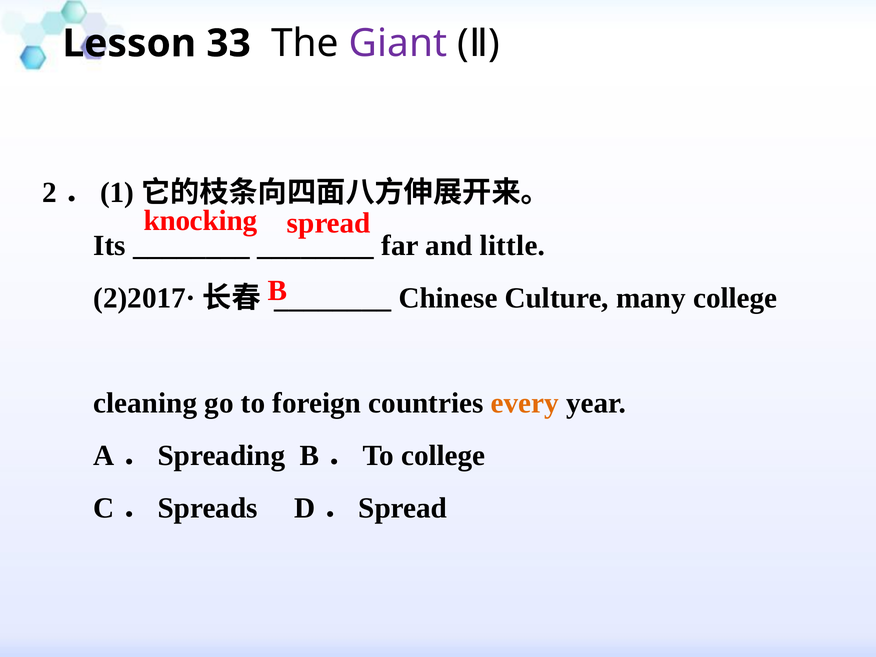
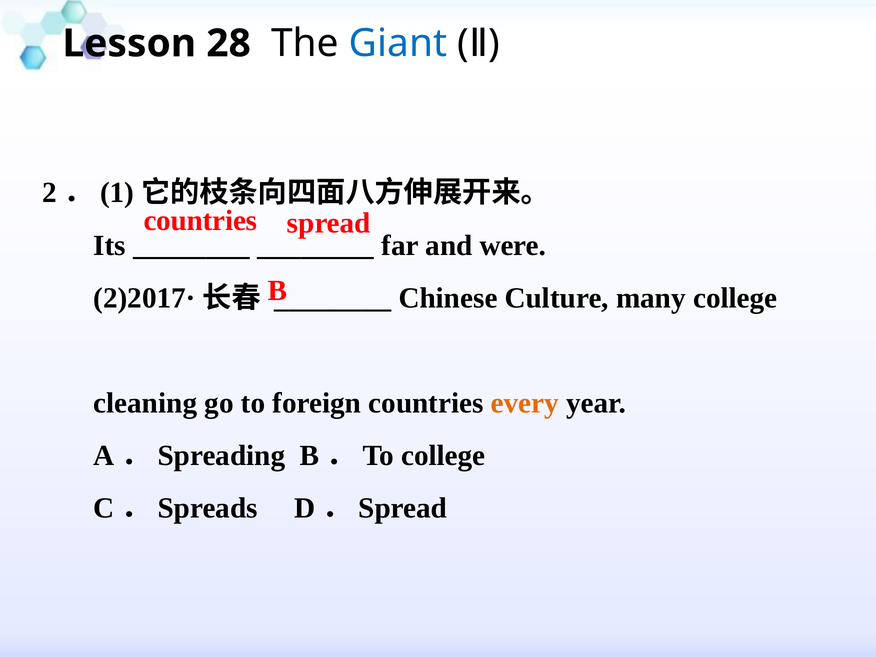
33: 33 -> 28
Giant colour: purple -> blue
knocking at (200, 221): knocking -> countries
little: little -> were
